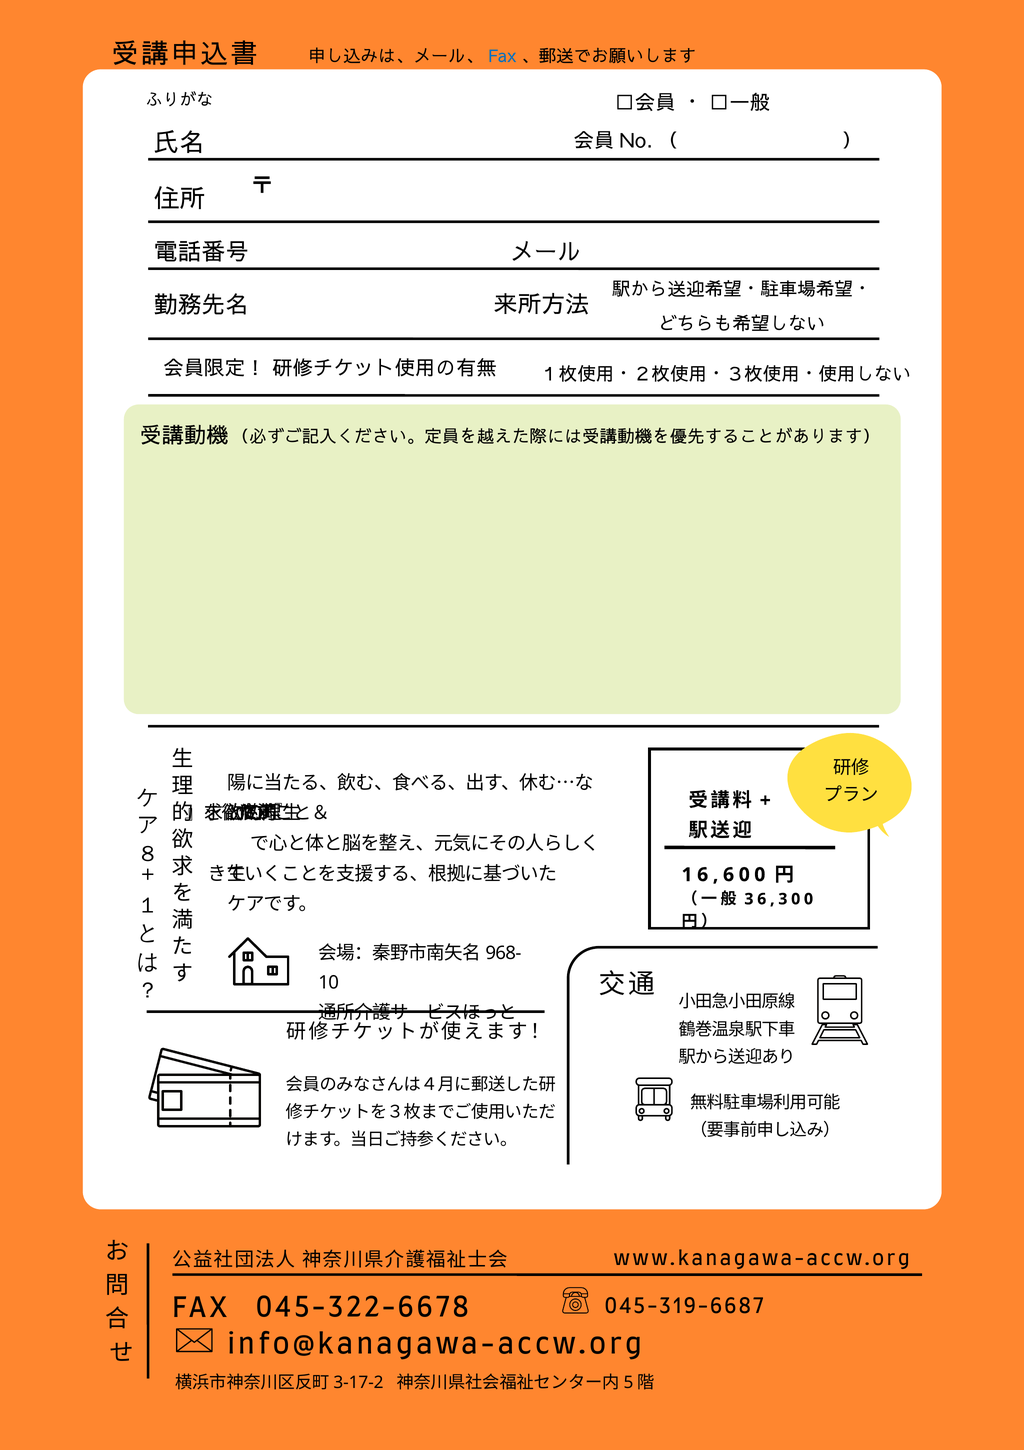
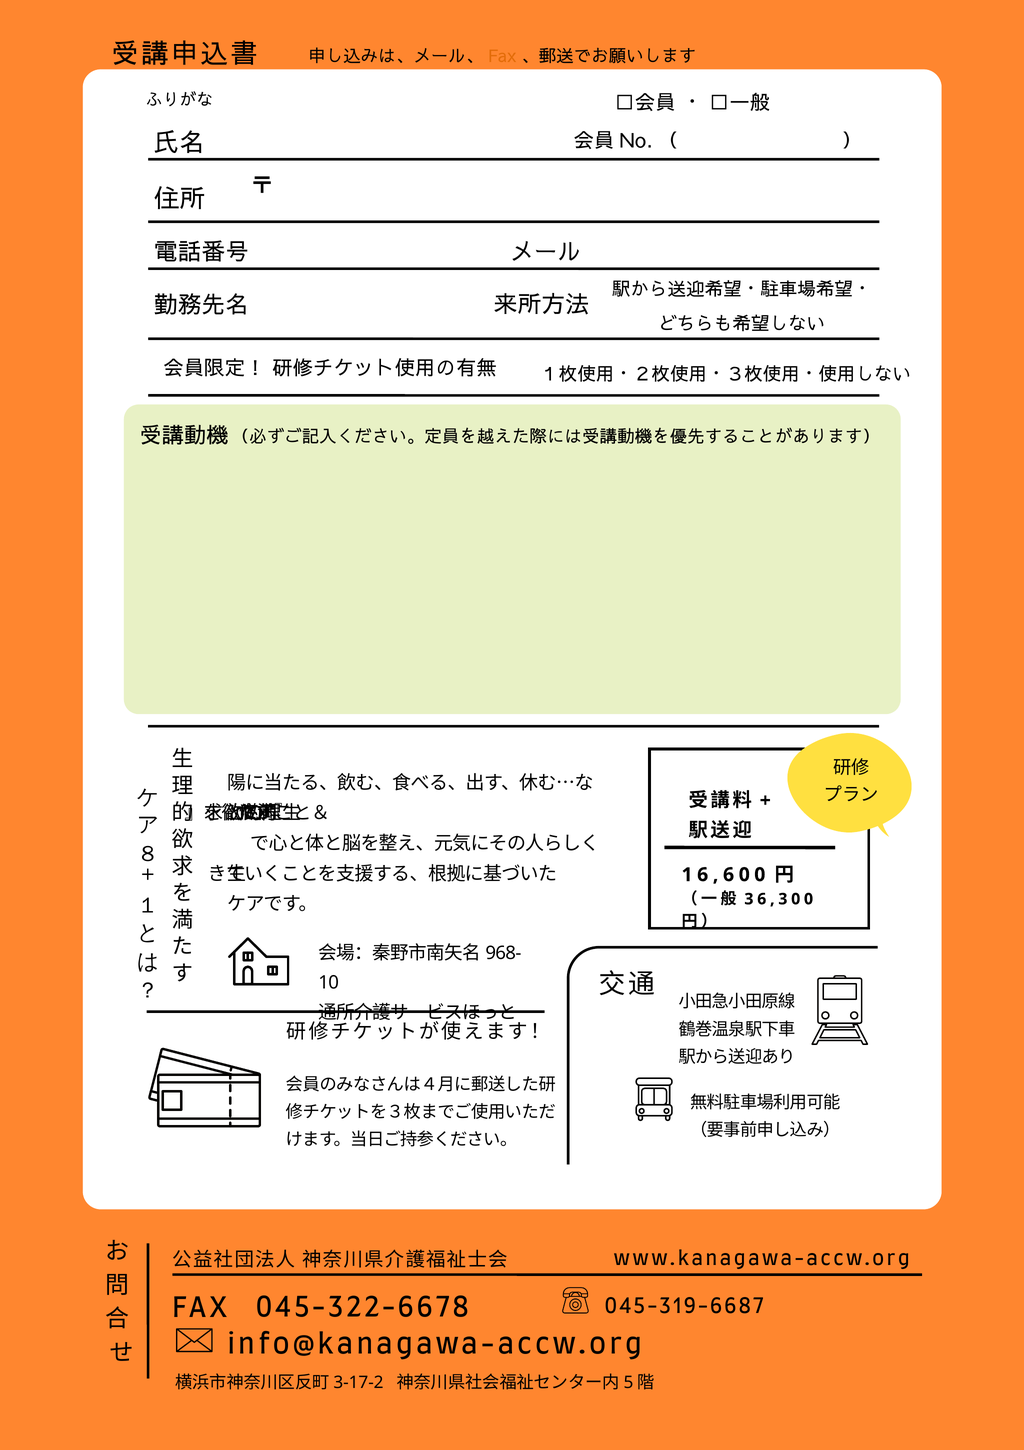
Fax at (502, 57) colour: blue -> orange
